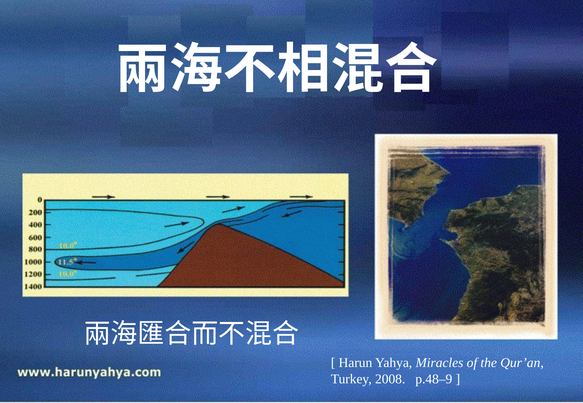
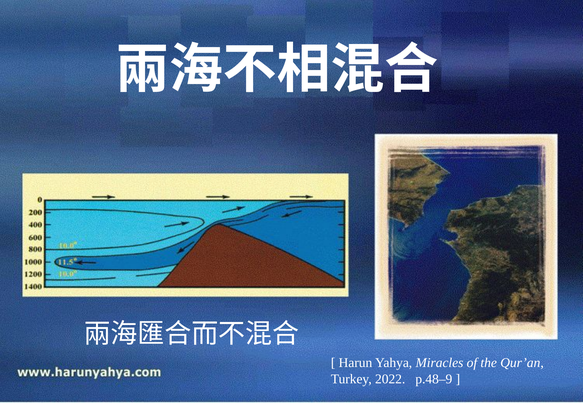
2008: 2008 -> 2022
